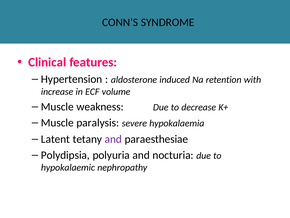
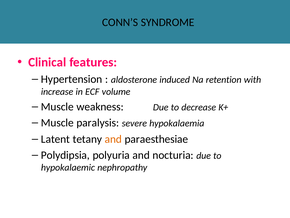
and at (113, 139) colour: purple -> orange
